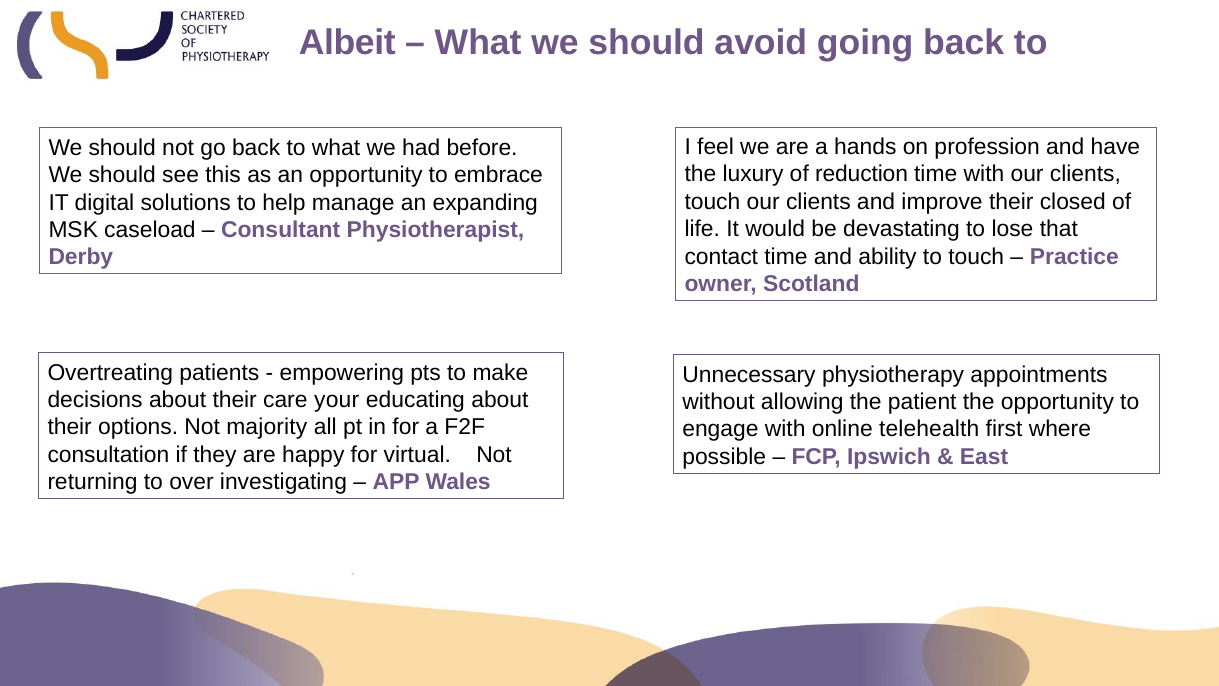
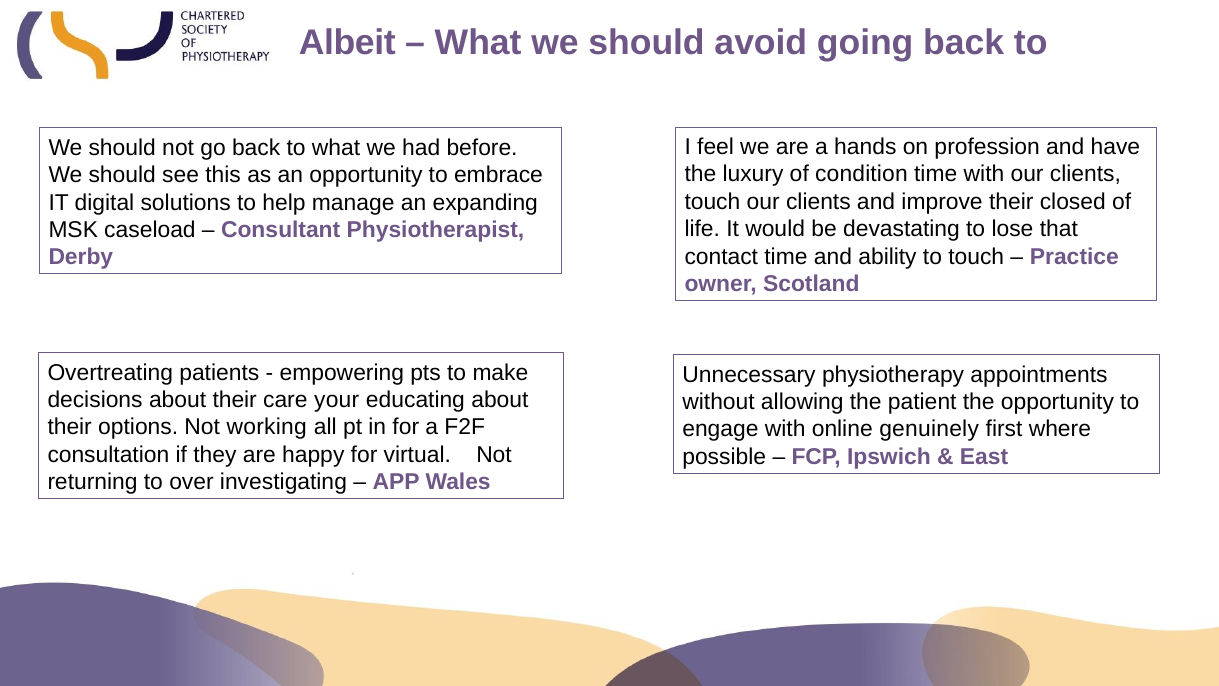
reduction: reduction -> condition
majority: majority -> working
telehealth: telehealth -> genuinely
